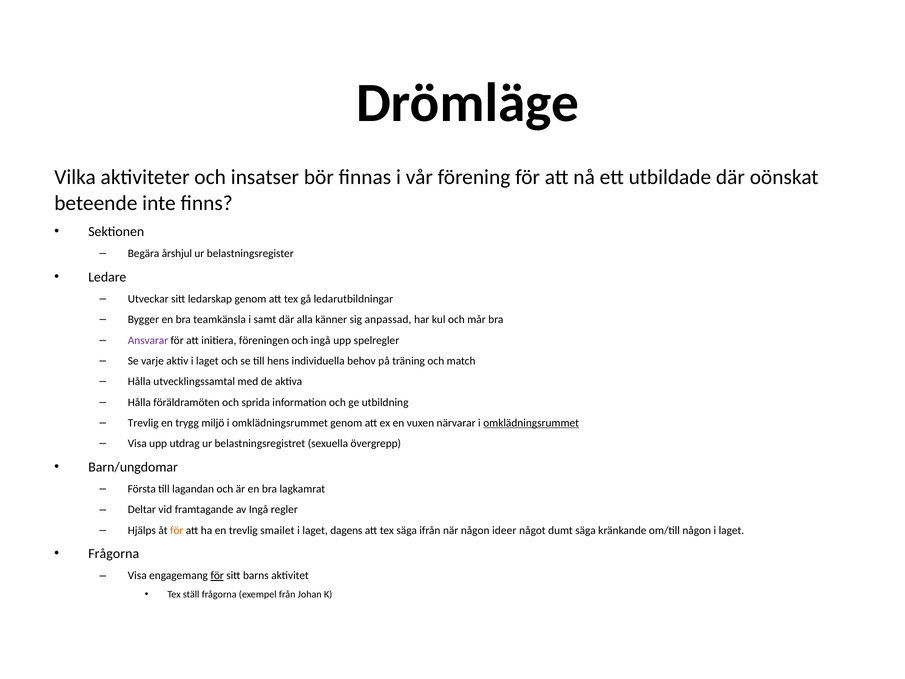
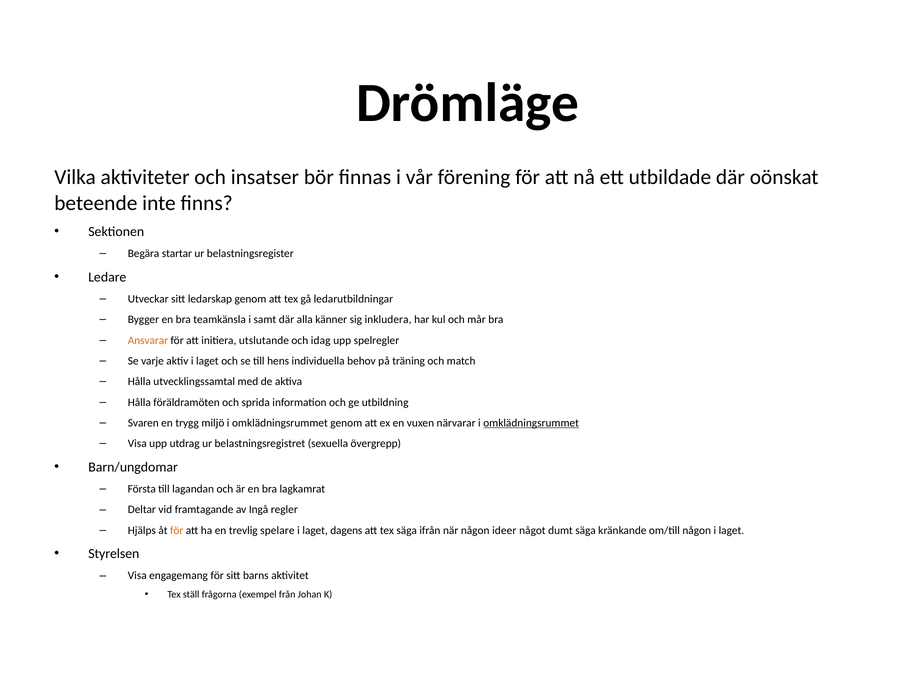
årshjul: årshjul -> startar
anpassad: anpassad -> inkludera
Ansvarar colour: purple -> orange
föreningen: föreningen -> utslutande
och ingå: ingå -> idag
Trevlig at (143, 423): Trevlig -> Svaren
smailet: smailet -> spelare
Frågorna at (114, 553): Frågorna -> Styrelsen
för at (217, 575) underline: present -> none
